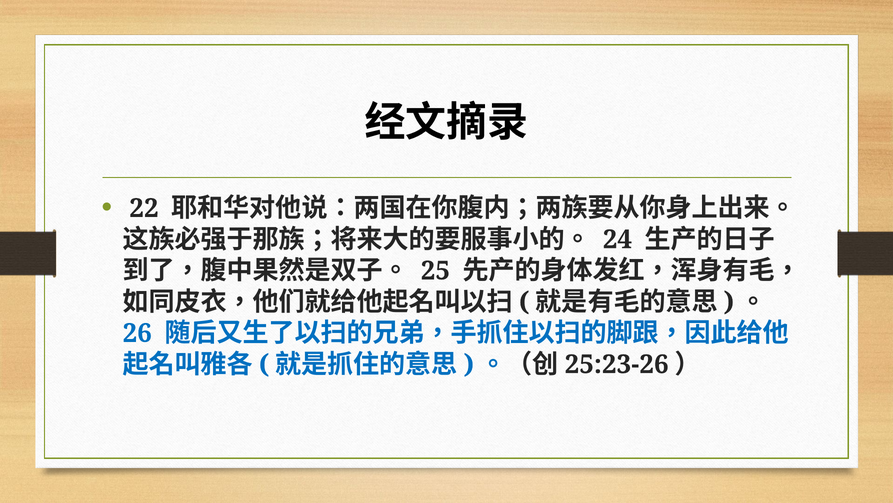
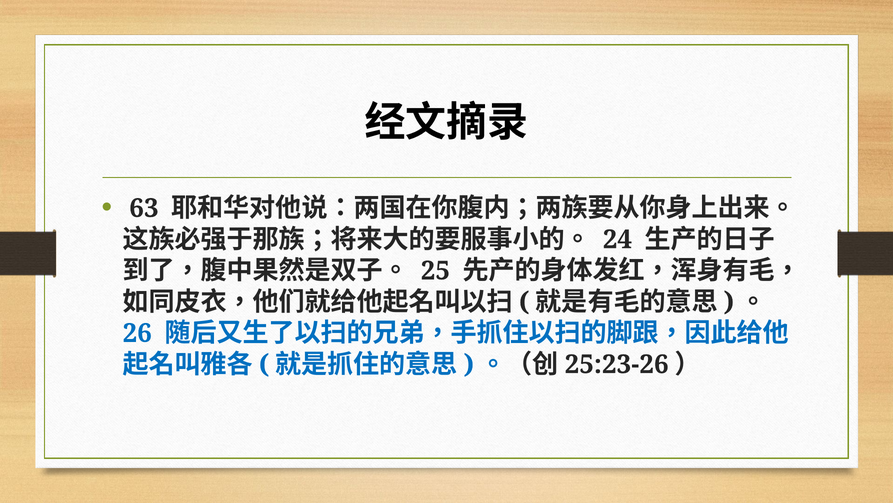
22: 22 -> 63
